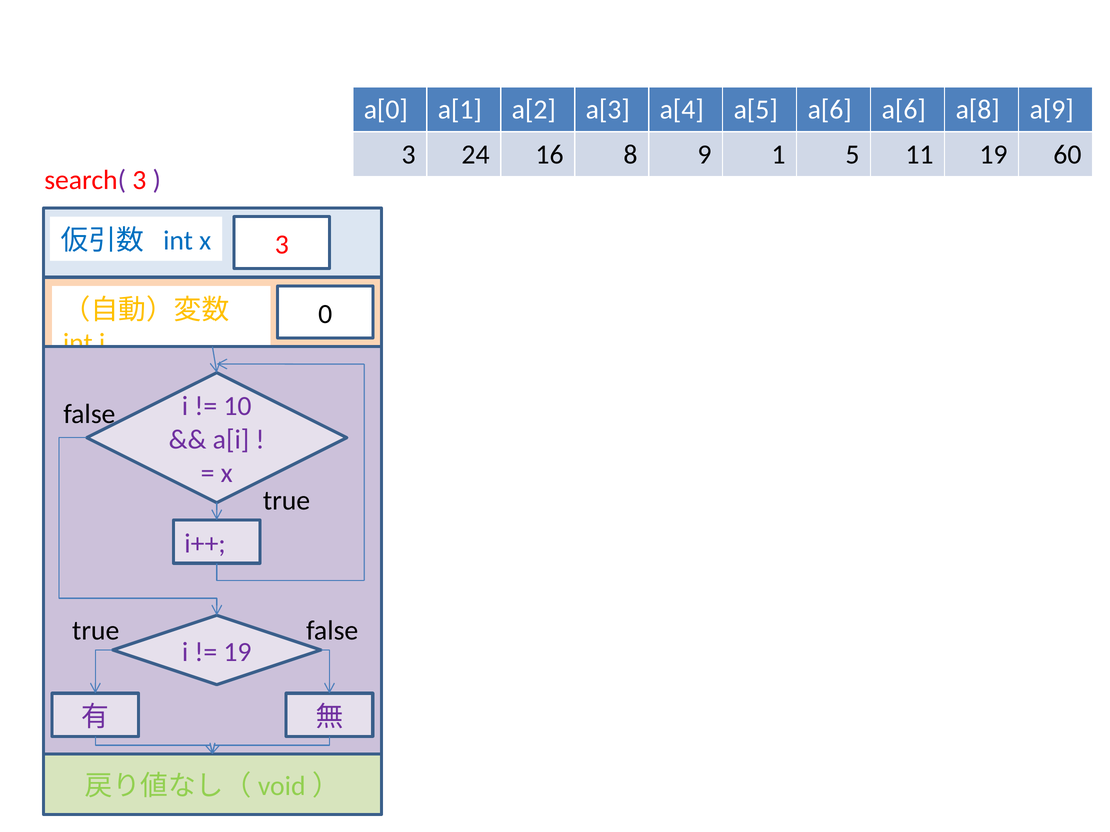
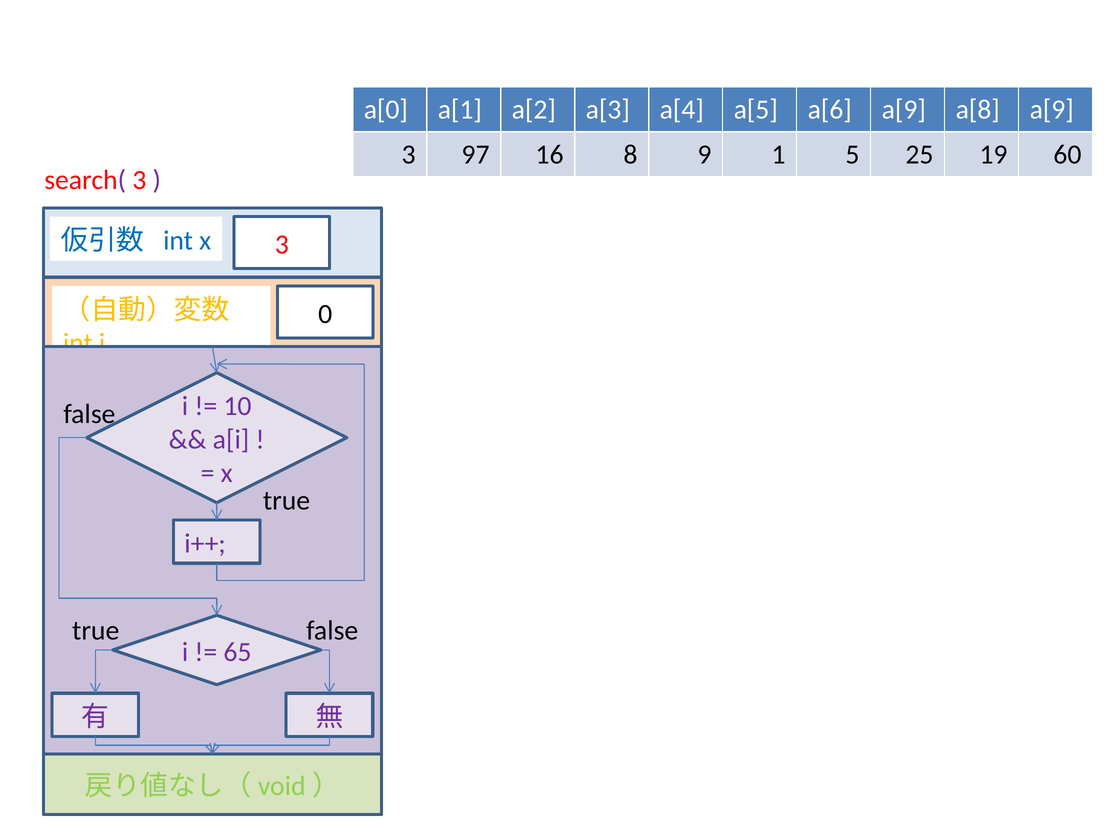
a[6 a[6: a[6 -> a[9
24: 24 -> 97
11: 11 -> 25
19 at (237, 652): 19 -> 65
